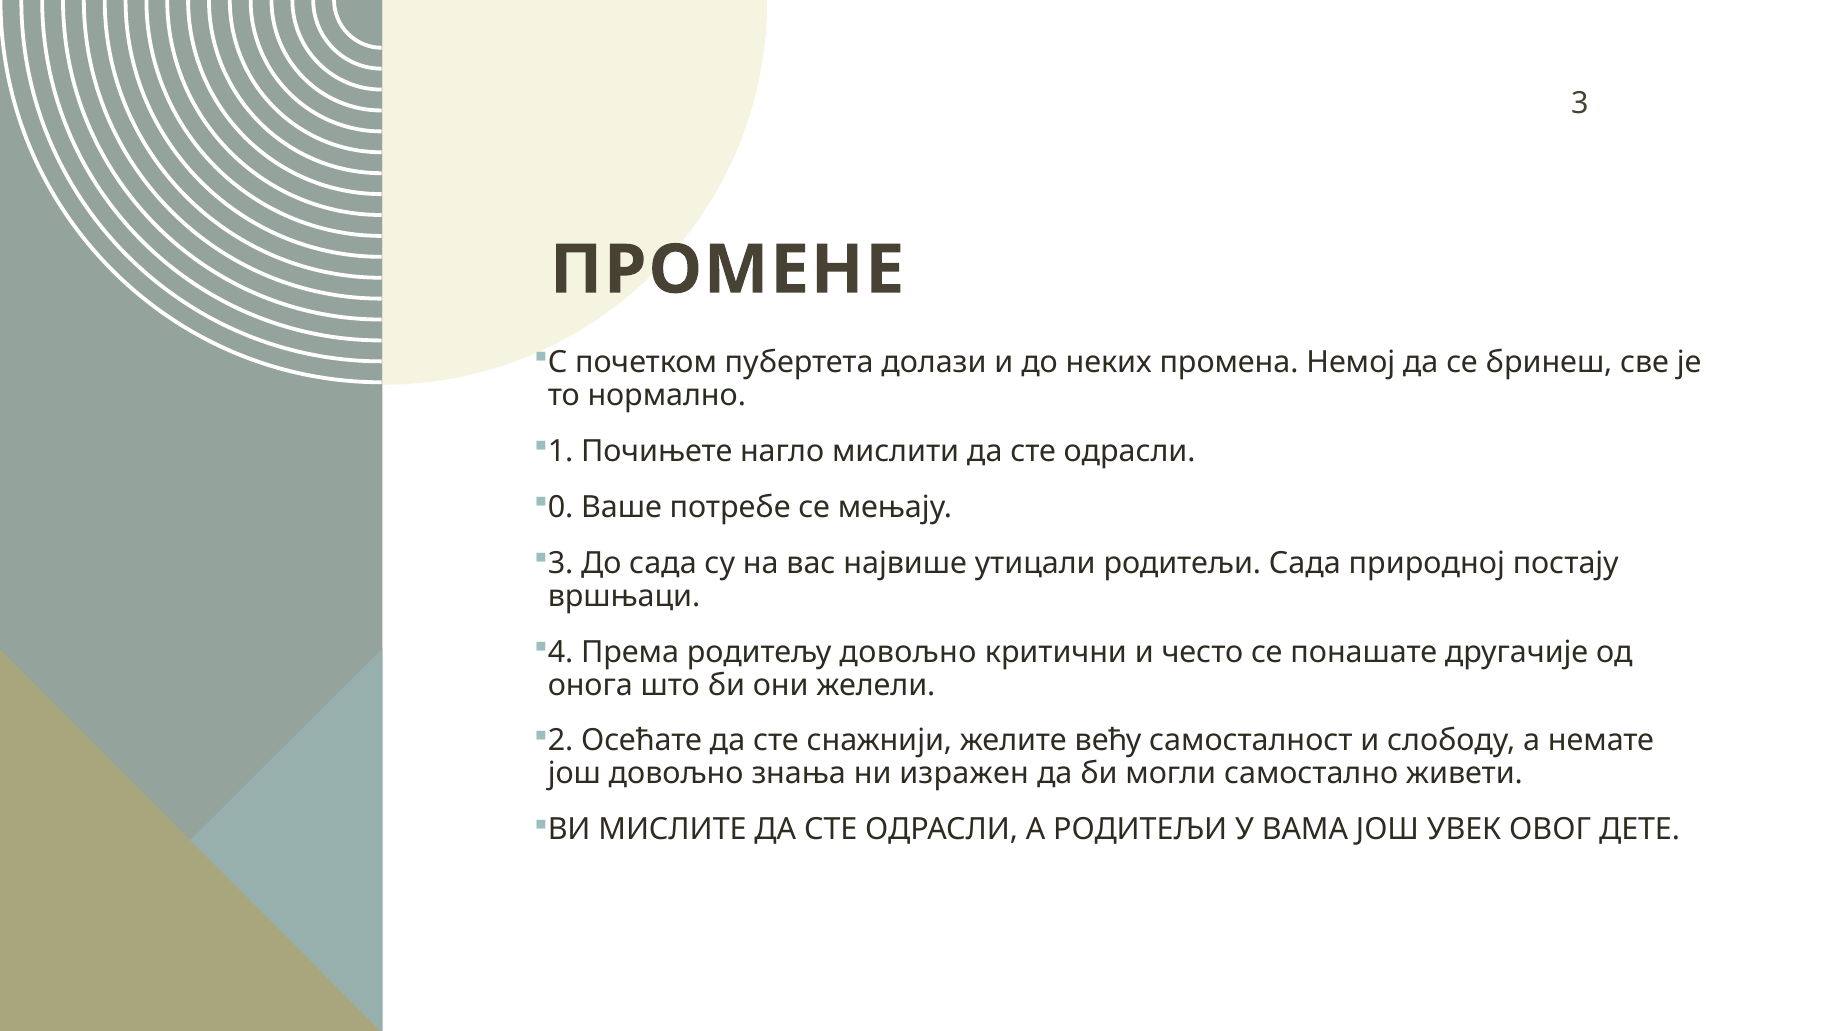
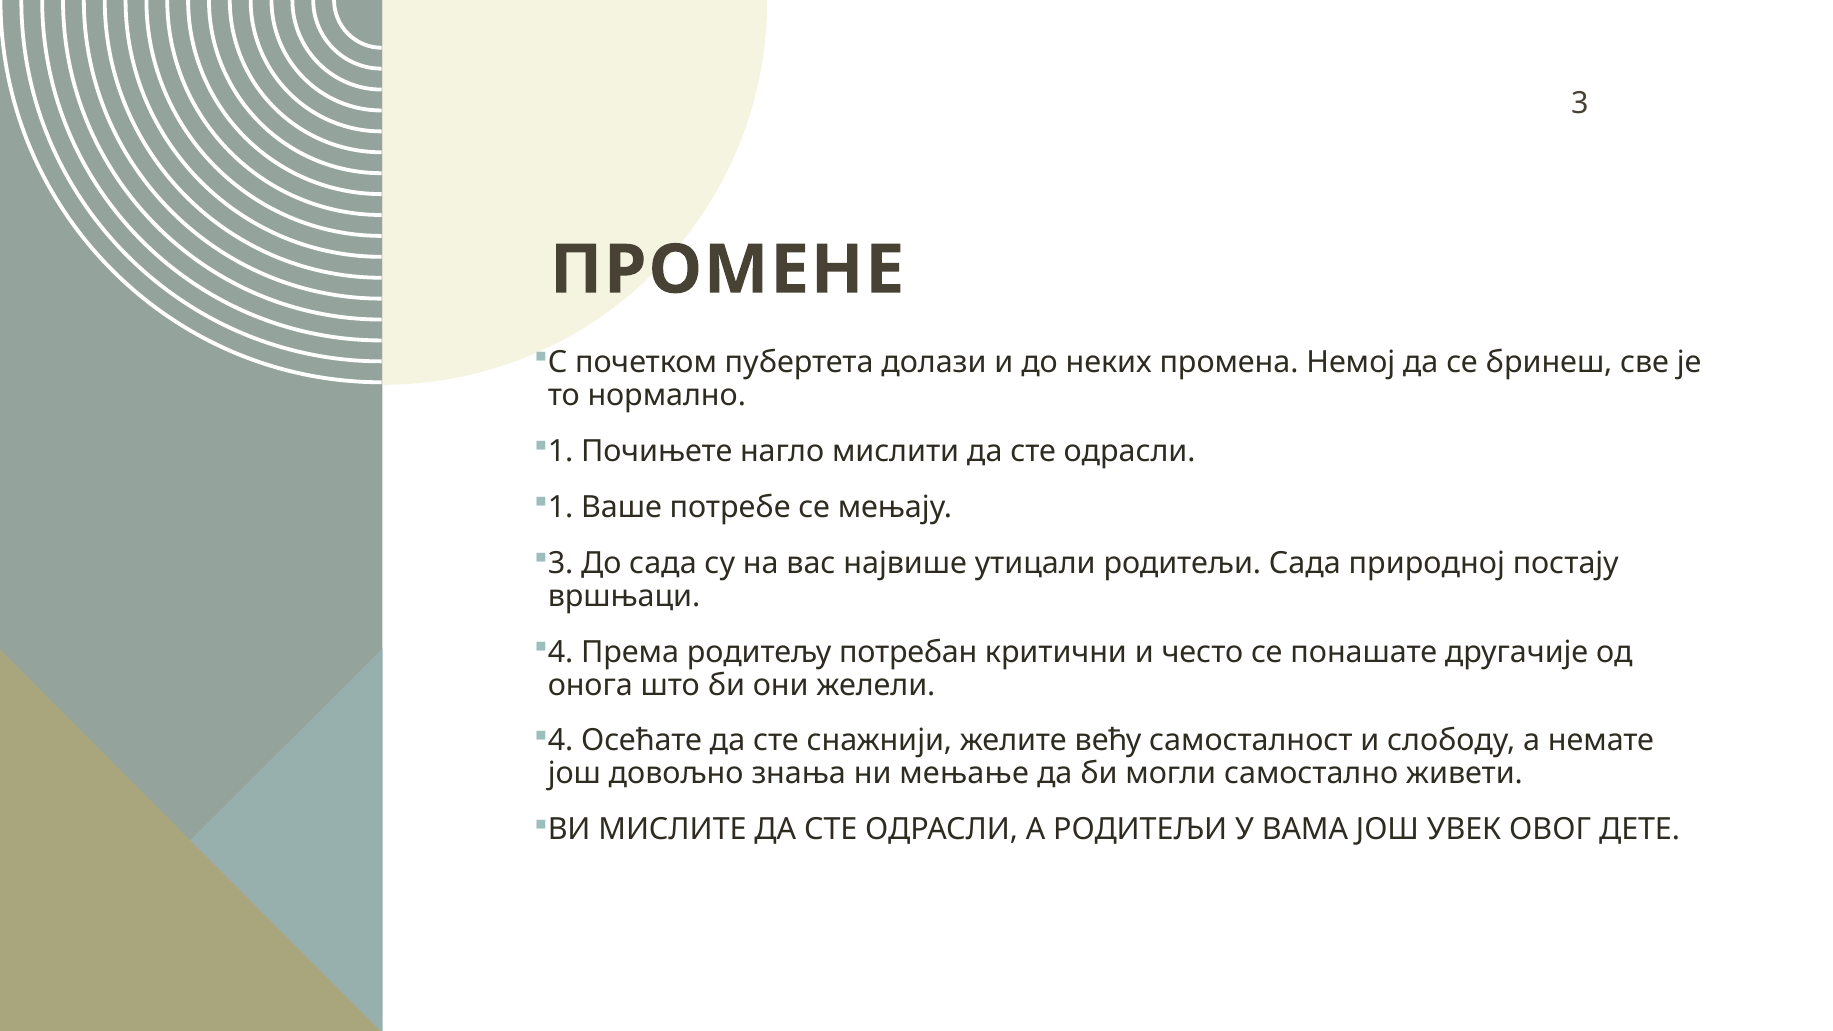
0 at (561, 507): 0 -> 1
родитељу довољно: довољно -> потребан
2 at (561, 741): 2 -> 4
изражен: изражен -> мењање
